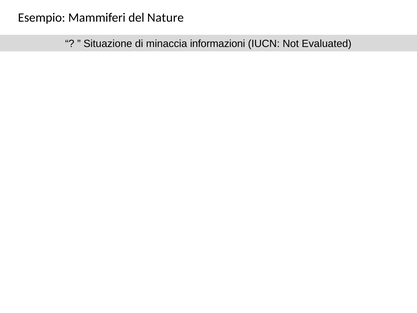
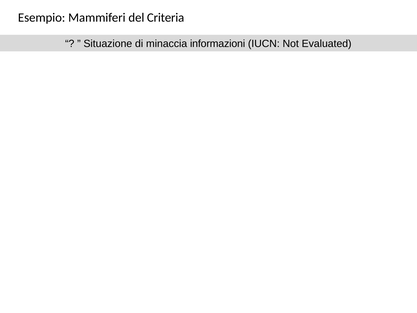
Nature: Nature -> Criteria
